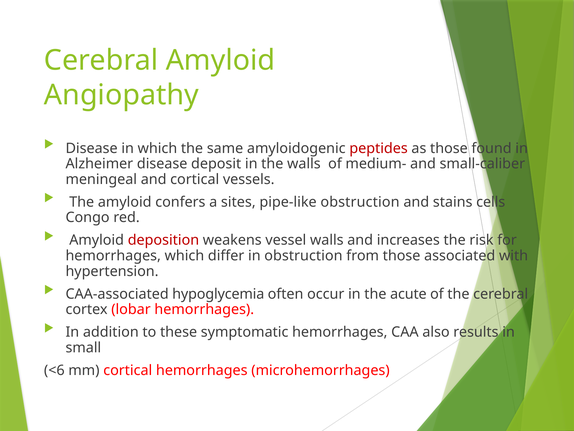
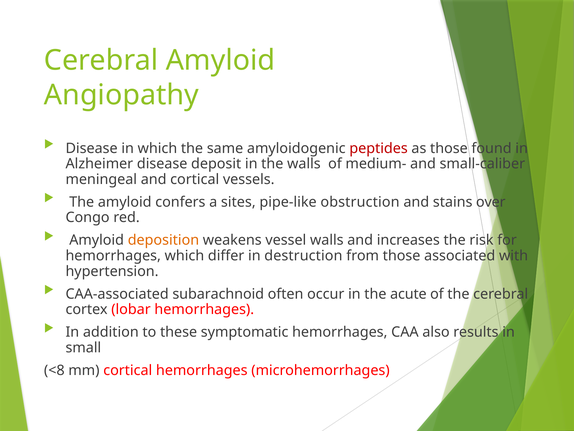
cells: cells -> over
deposition colour: red -> orange
in obstruction: obstruction -> destruction
hypoglycemia: hypoglycemia -> subarachnoid
<6: <6 -> <8
